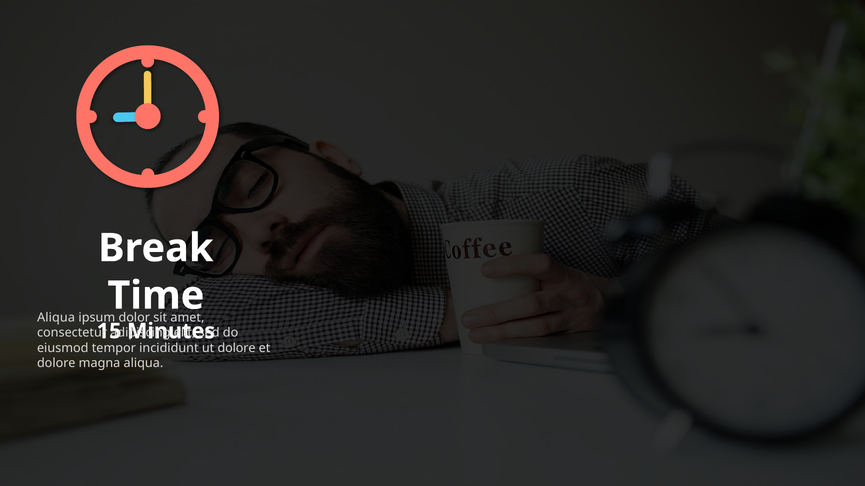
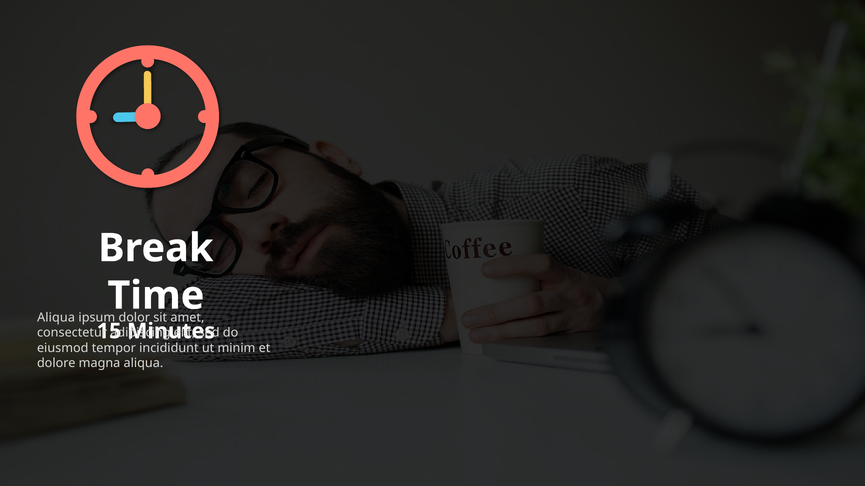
dolore at (237, 348): dolore -> minim
